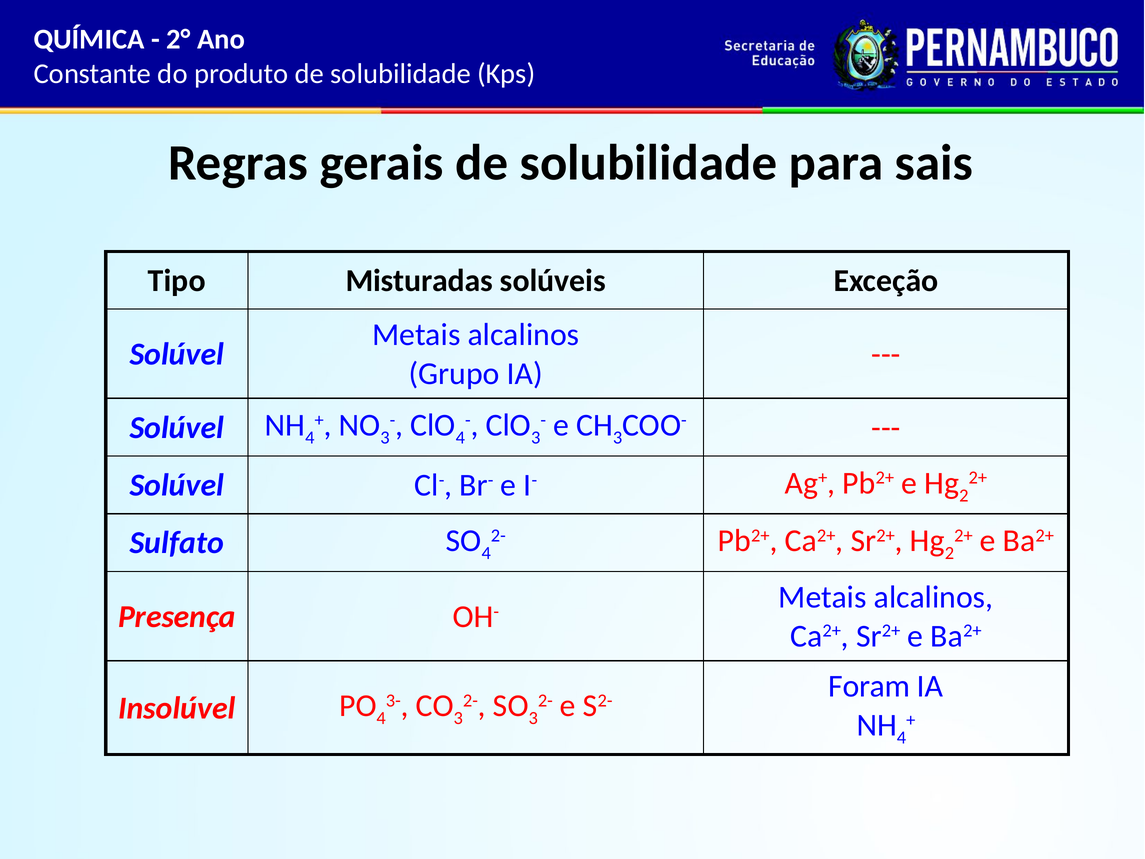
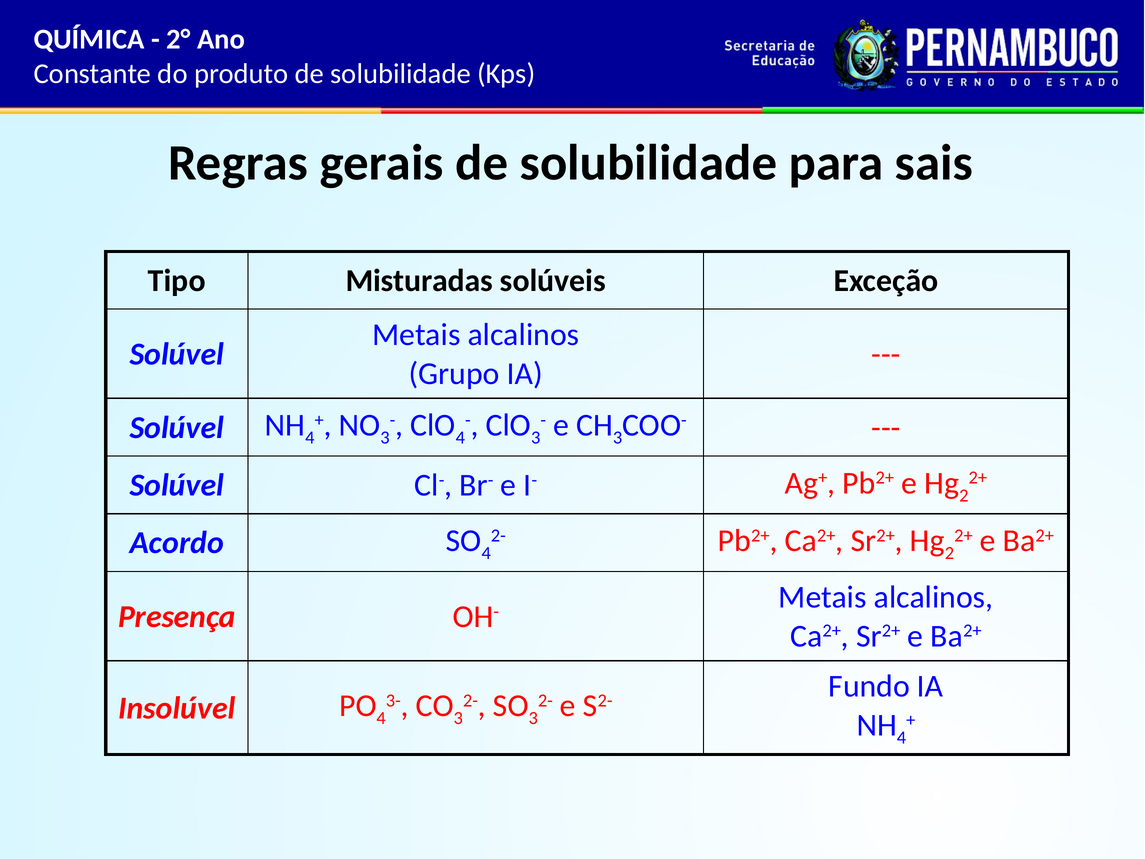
Sulfato: Sulfato -> Acordo
Foram: Foram -> Fundo
